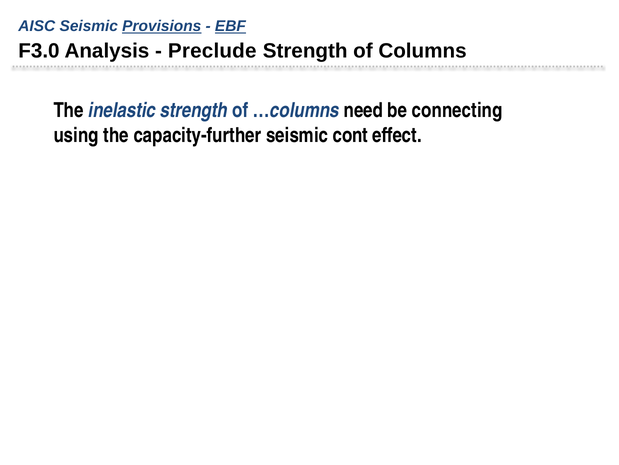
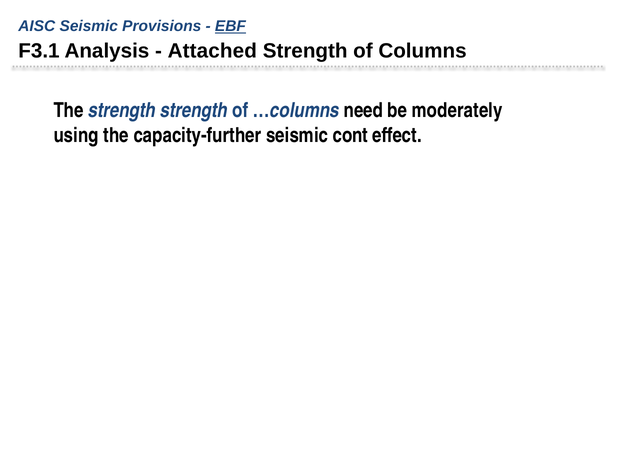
Provisions underline: present -> none
F3.0: F3.0 -> F3.1
Preclude: Preclude -> Attached
The inelastic: inelastic -> strength
connecting: connecting -> moderately
